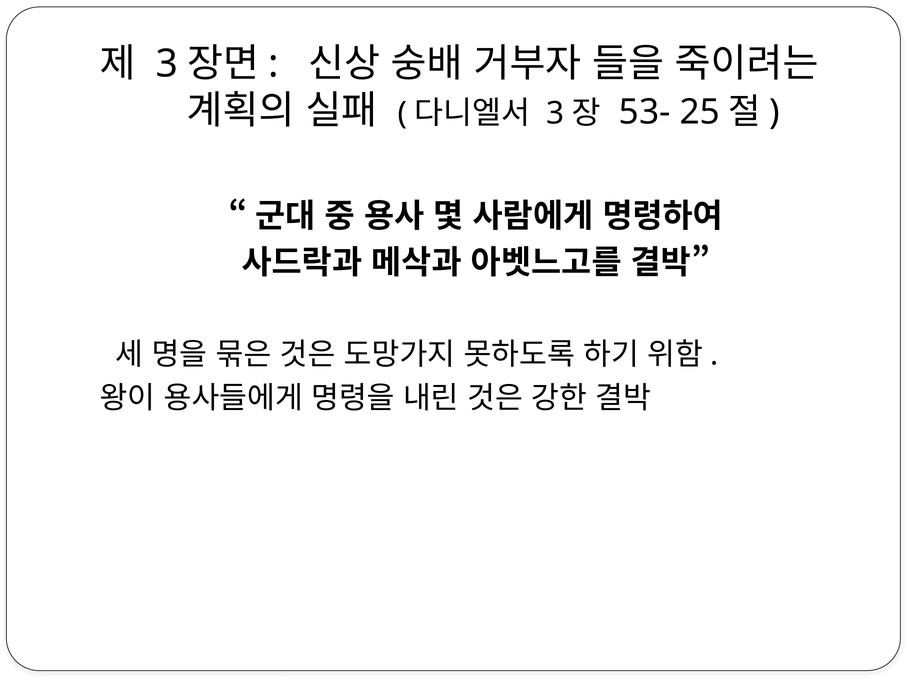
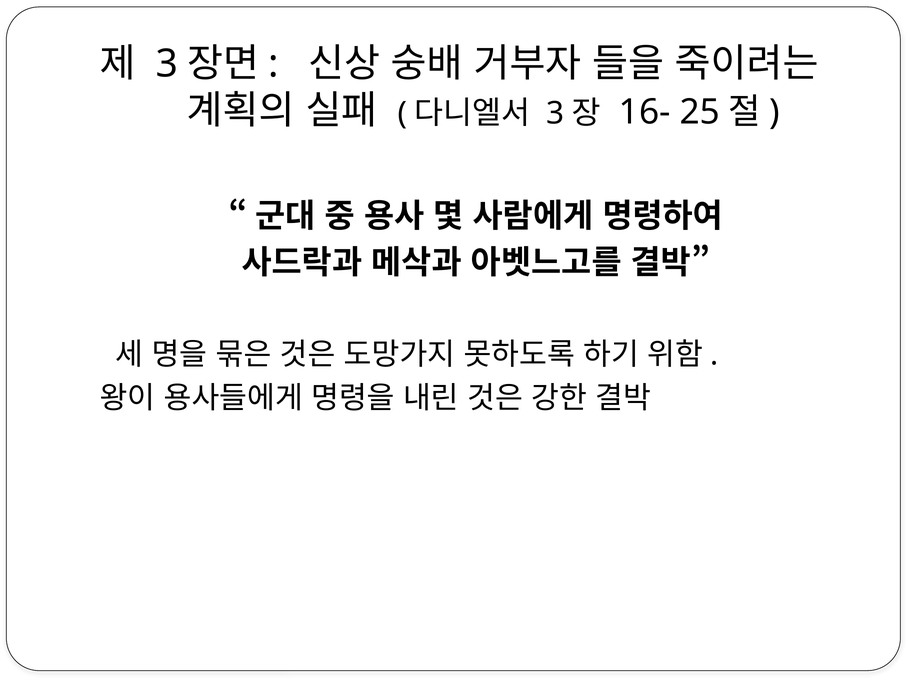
53-: 53- -> 16-
